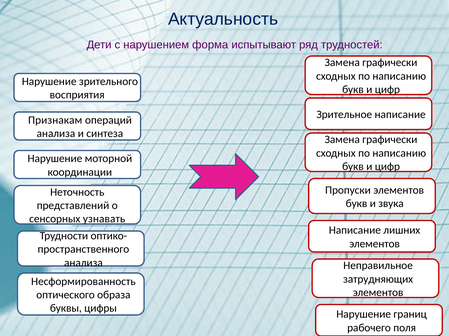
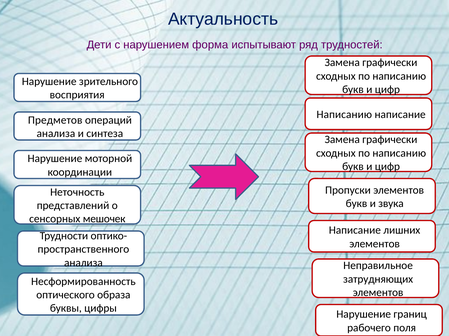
Зрительное at (344, 115): Зрительное -> Написанию
Признакам: Признакам -> Предметов
узнавать: узнавать -> мешочек
